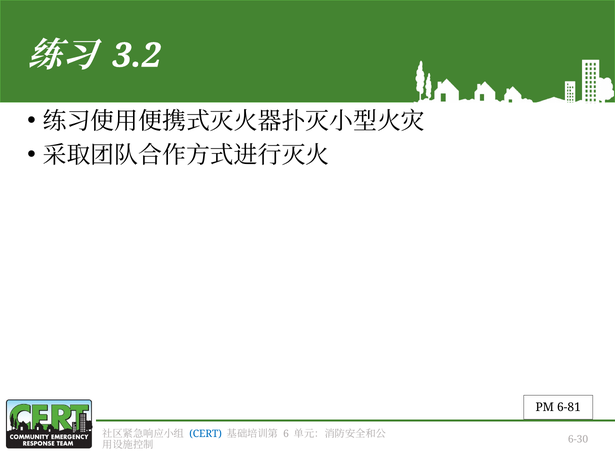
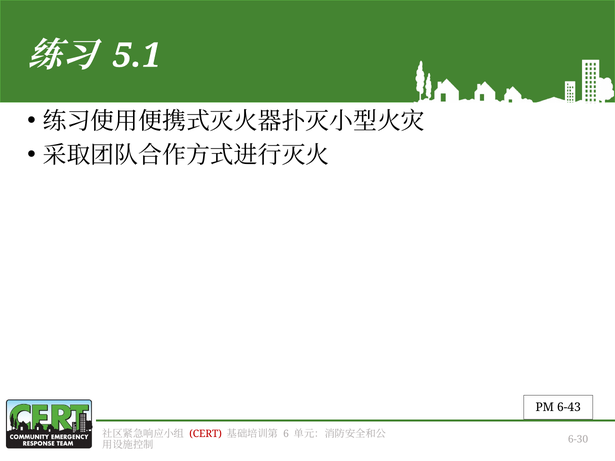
3.2: 3.2 -> 5.1
6-81: 6-81 -> 6-43
CERT colour: blue -> red
